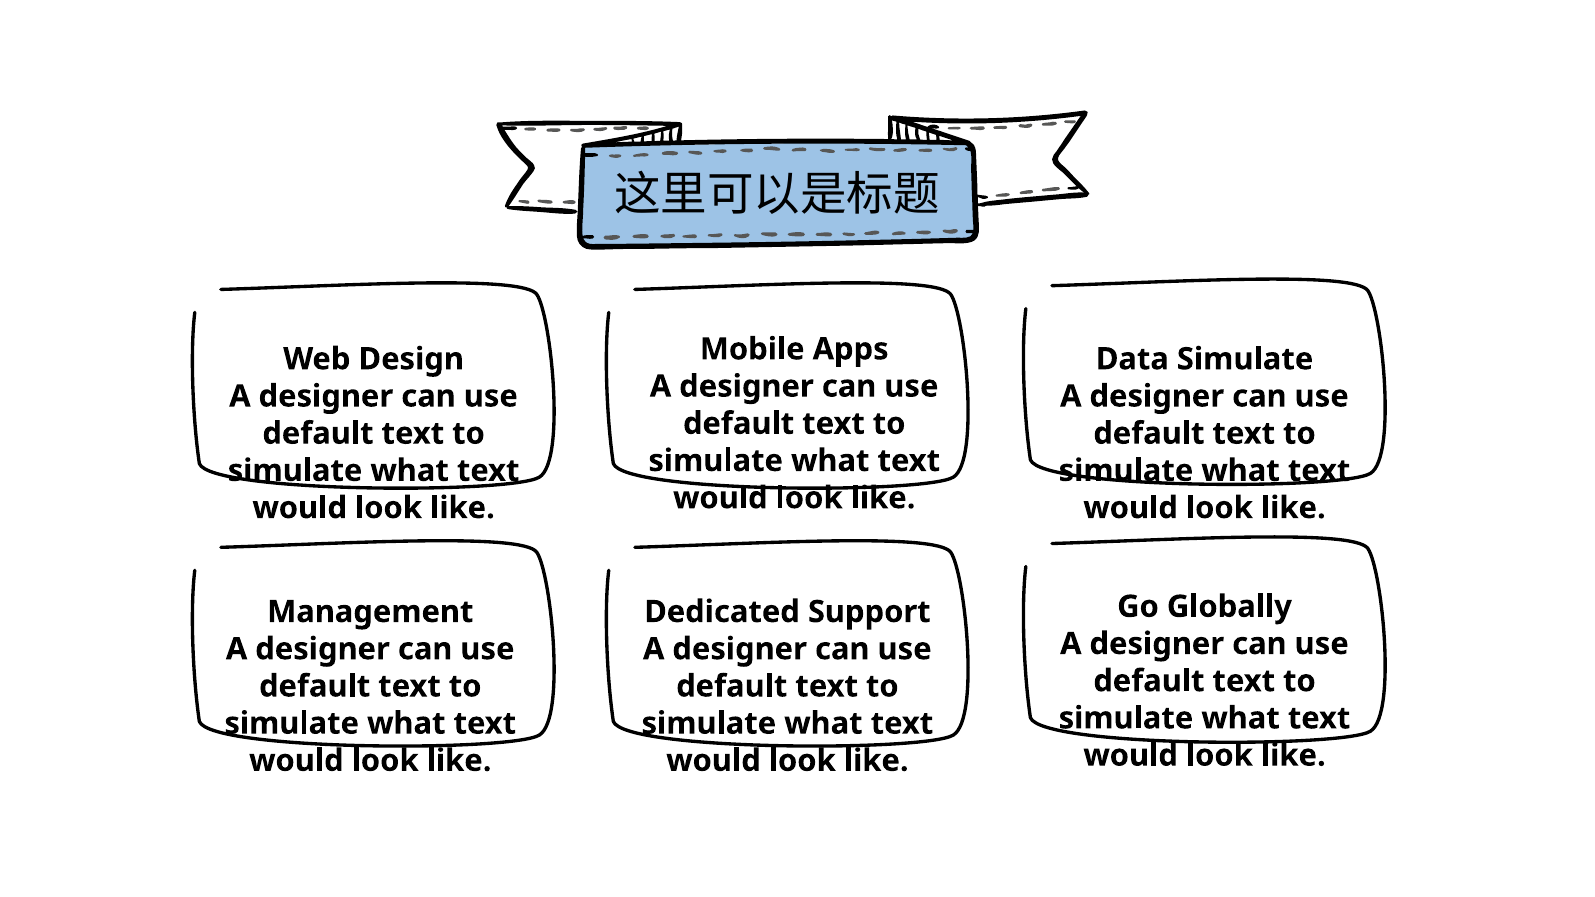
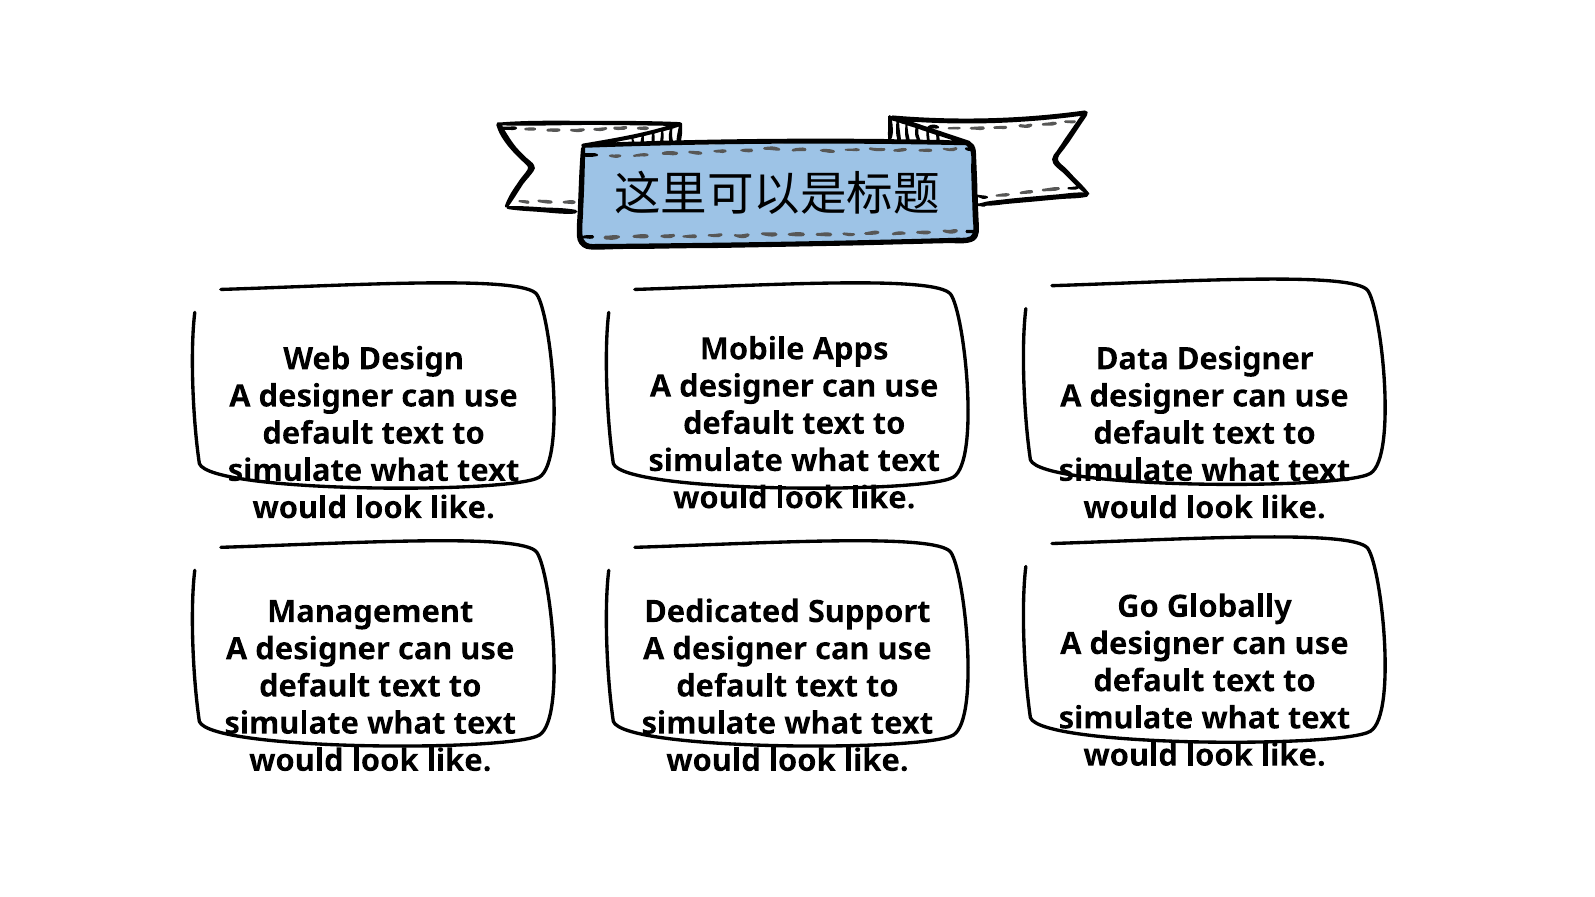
Data Simulate: Simulate -> Designer
